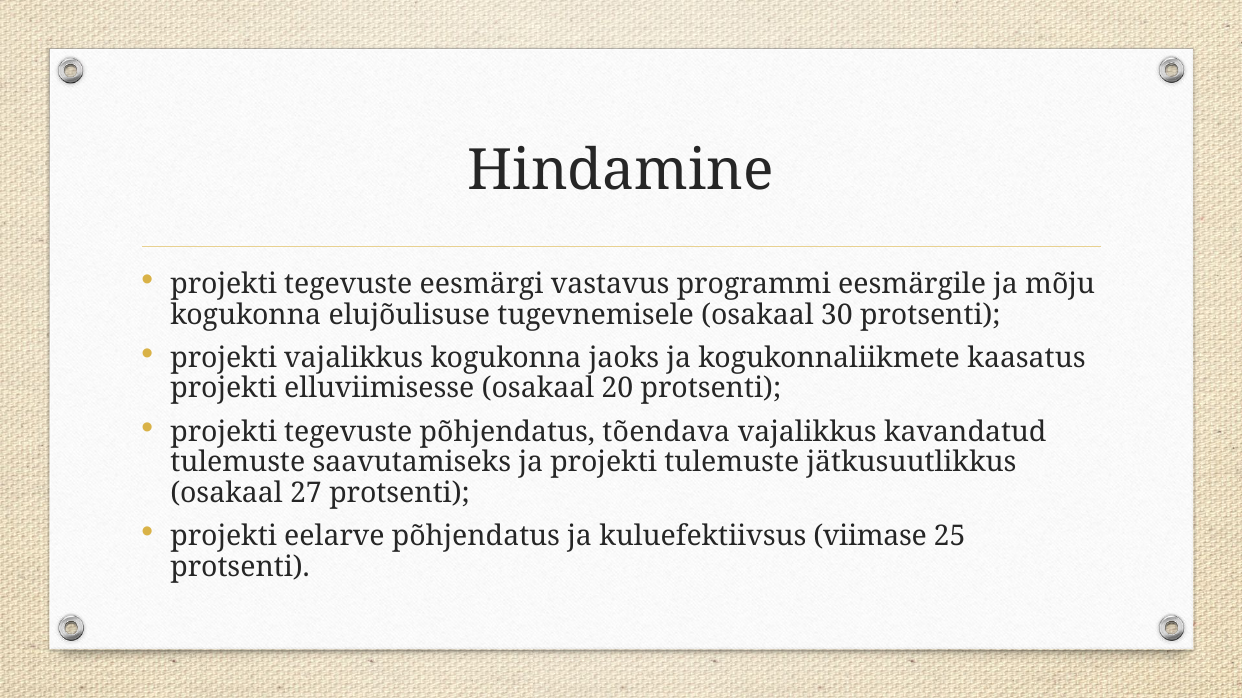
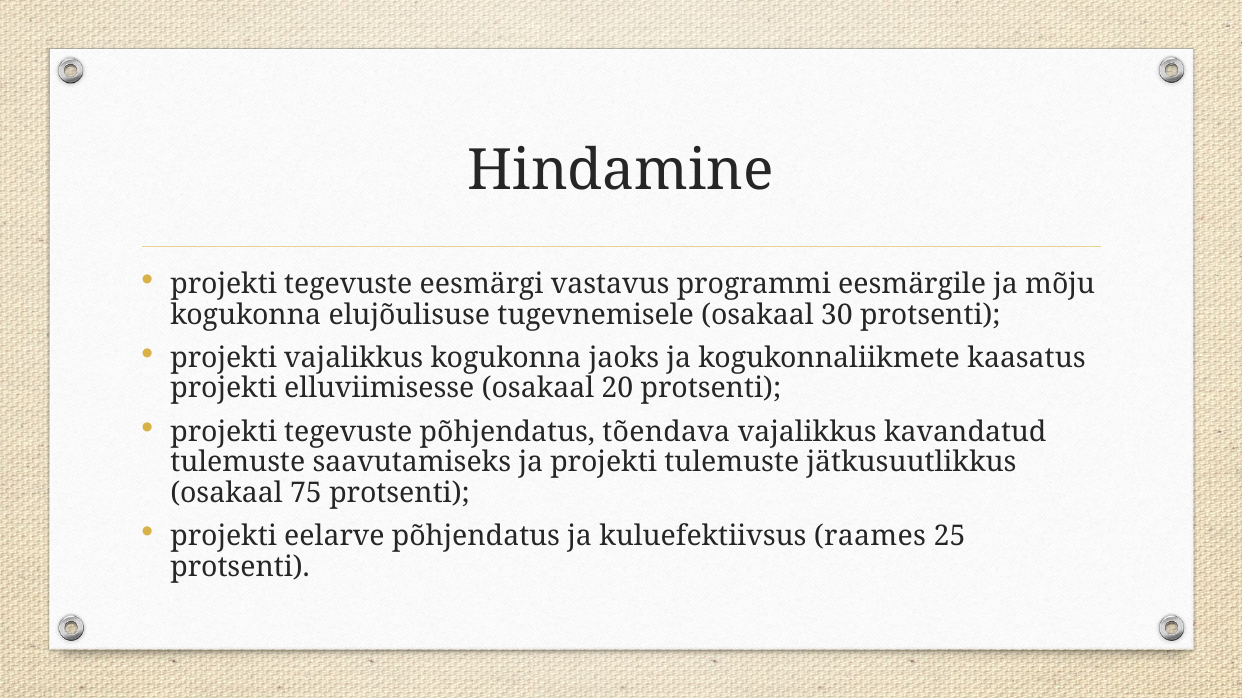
27: 27 -> 75
viimase: viimase -> raames
